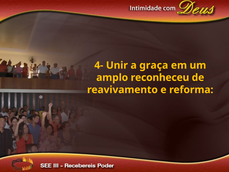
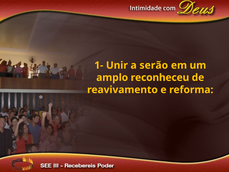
4-: 4- -> 1-
graça: graça -> serão
